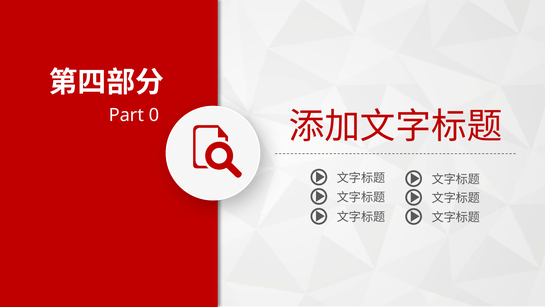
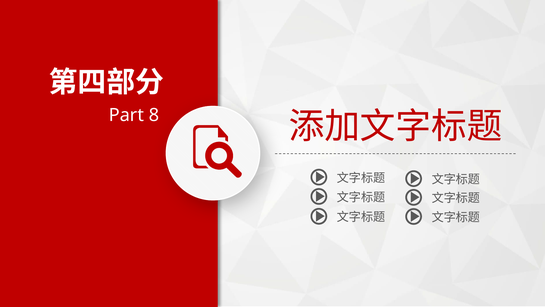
0: 0 -> 8
